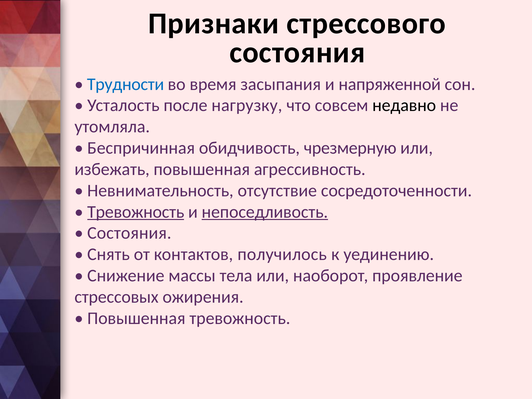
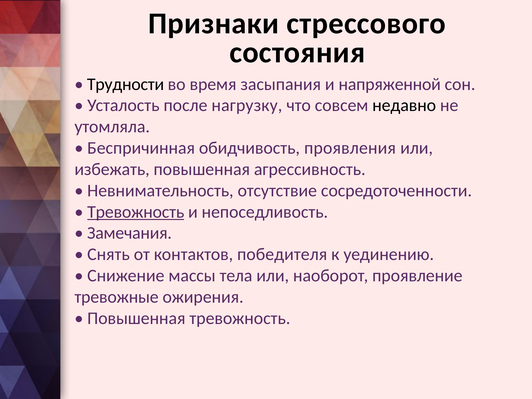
Трудности colour: blue -> black
чрезмерную: чрезмерную -> проявления
непоседливость underline: present -> none
Состояния at (129, 233): Состояния -> Замечания
получилось: получилось -> победителя
стрессовых: стрессовых -> тревожные
